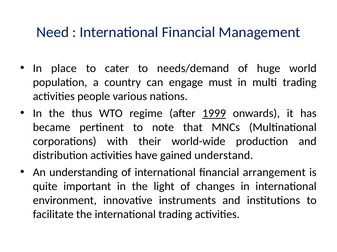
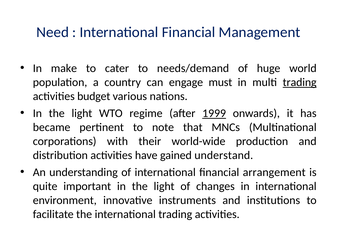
place: place -> make
trading at (300, 83) underline: none -> present
people: people -> budget
thus at (82, 114): thus -> light
